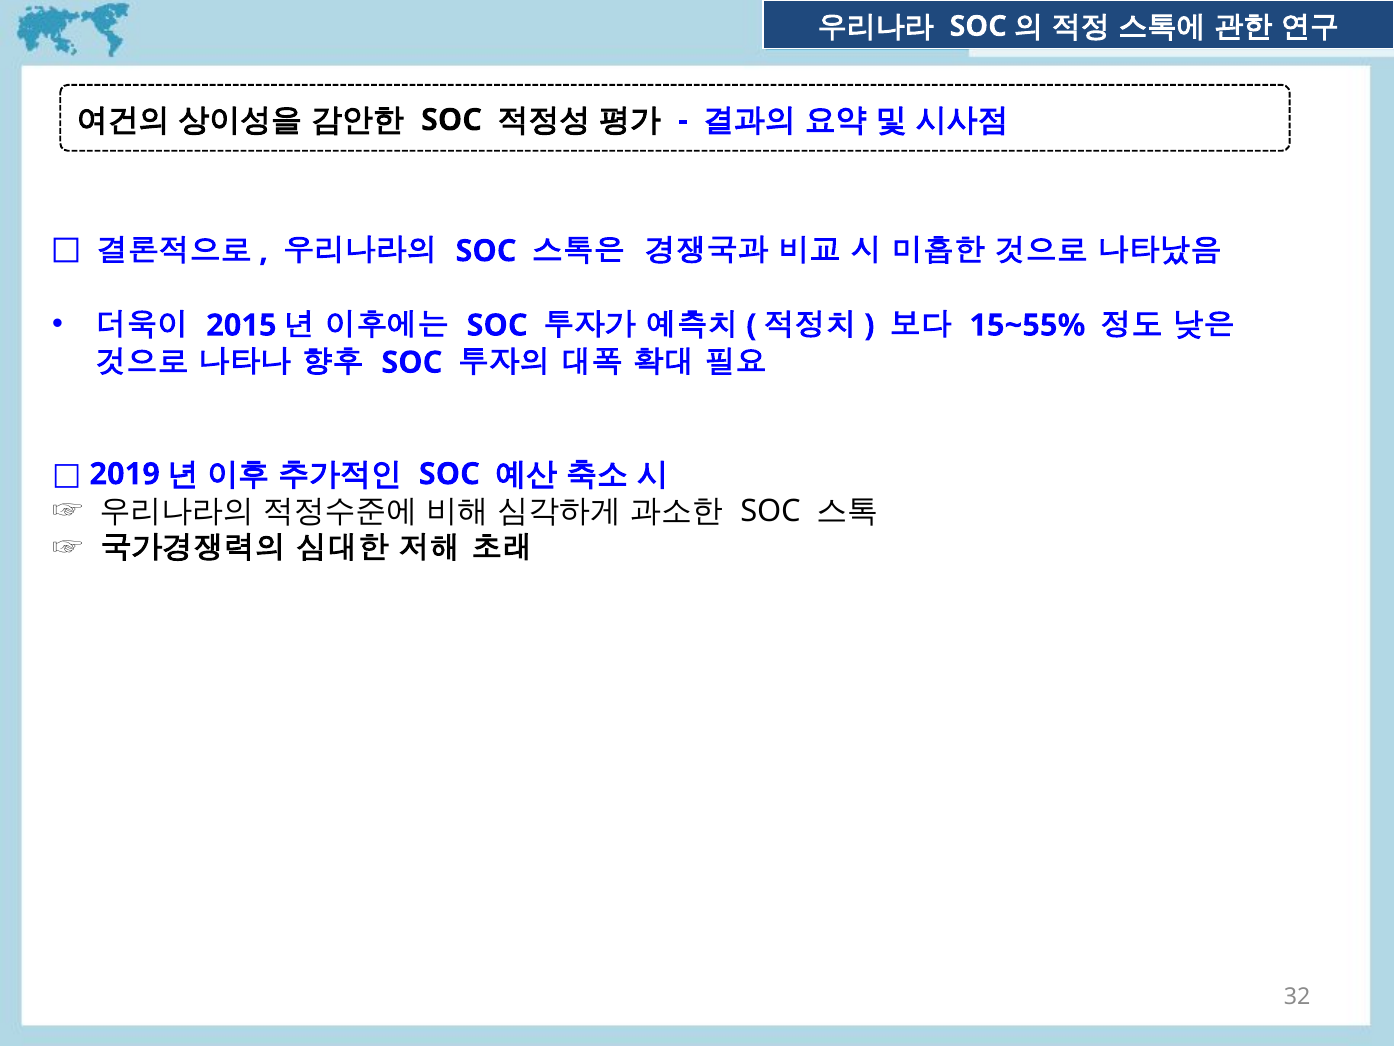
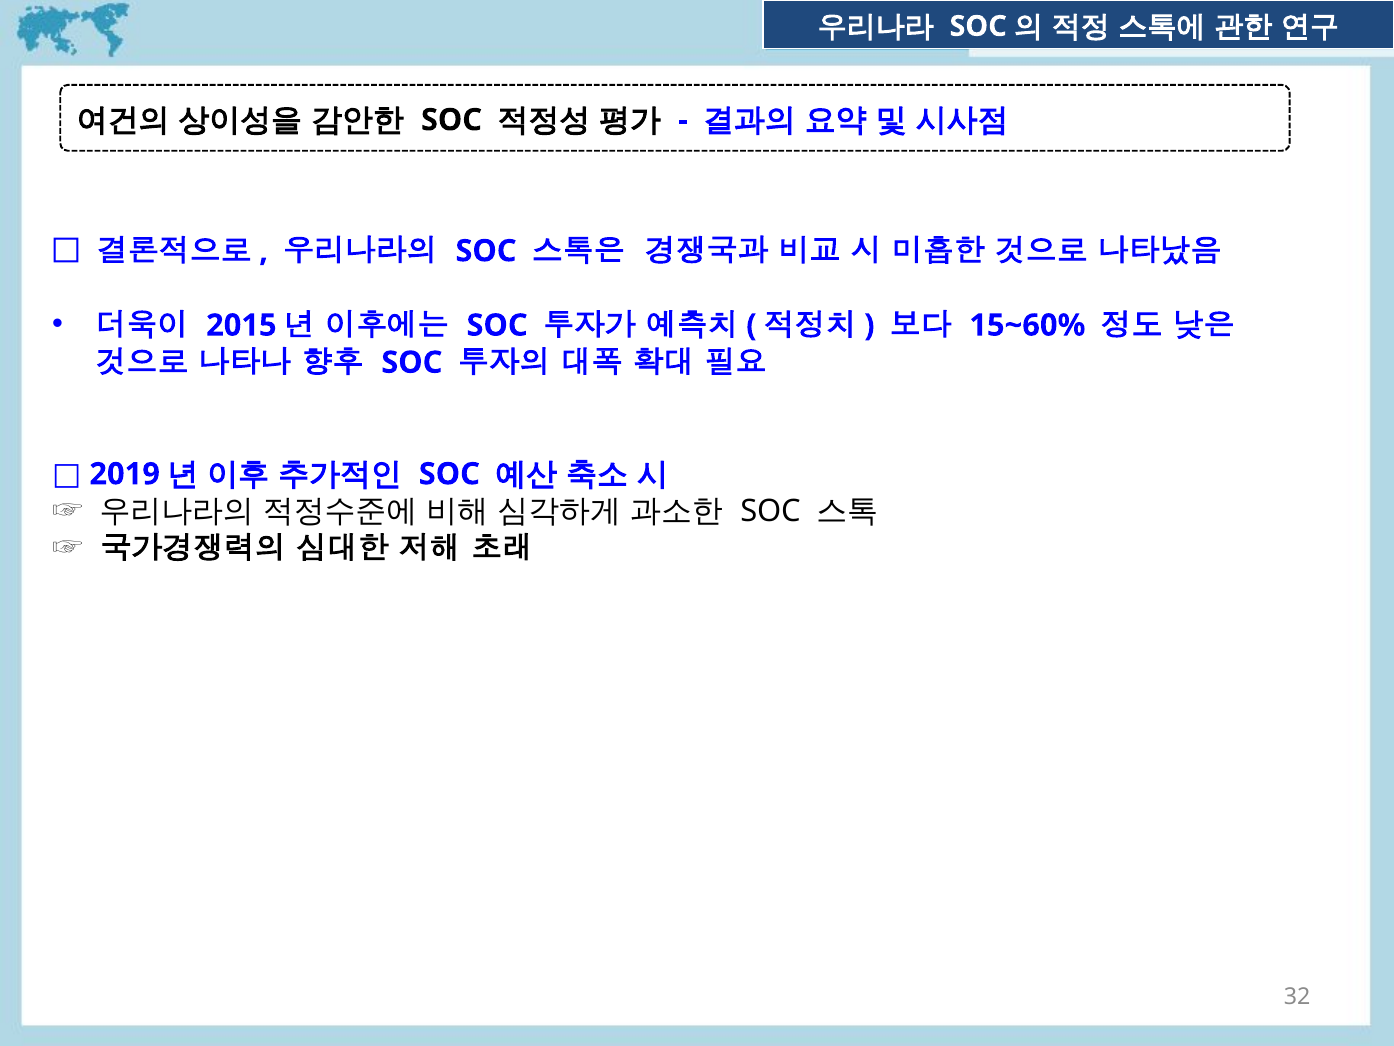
15~55%: 15~55% -> 15~60%
